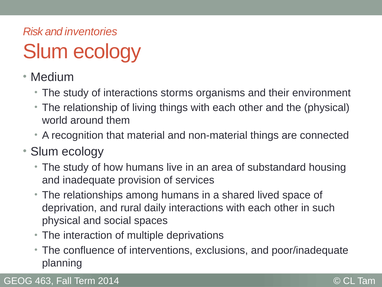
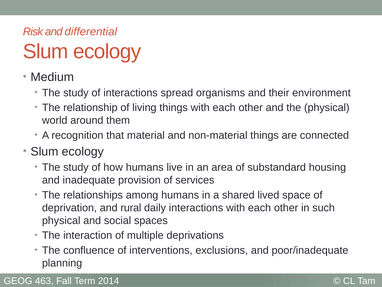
inventories: inventories -> differential
storms: storms -> spread
